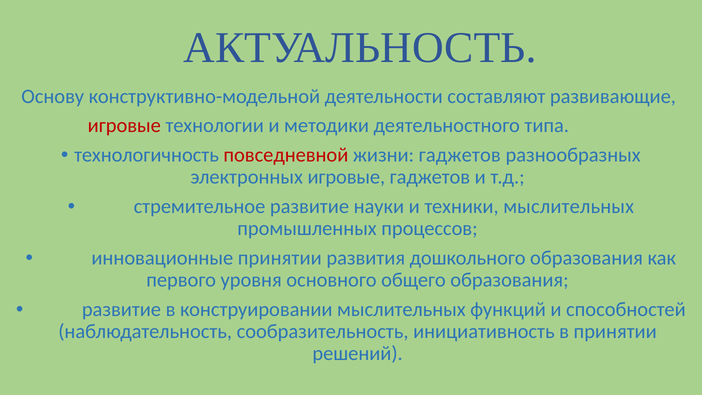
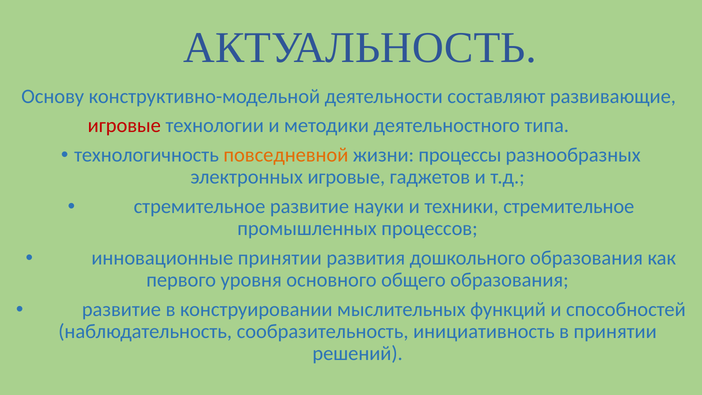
повседневной colour: red -> orange
жизни гаджетов: гаджетов -> процессы
техники мыслительных: мыслительных -> стремительное
